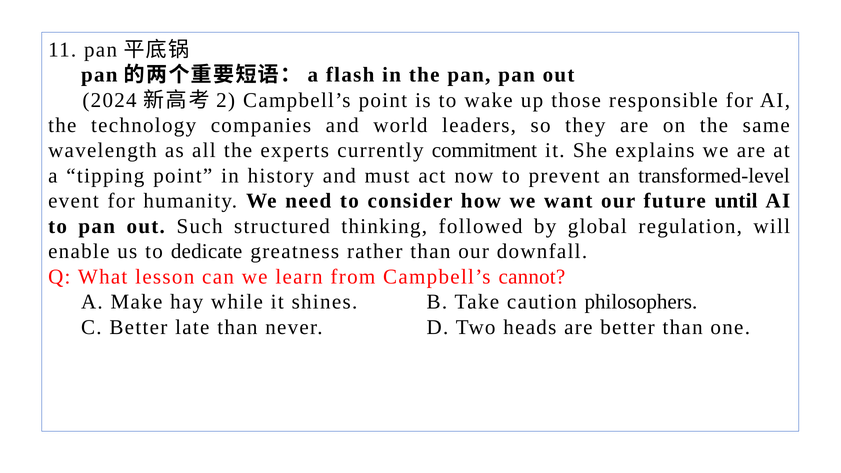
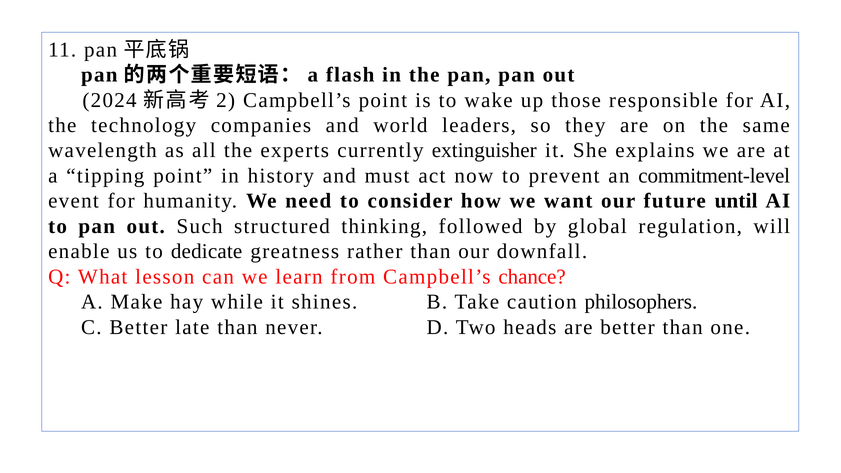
commitment: commitment -> extinguisher
transformed-level: transformed-level -> commitment-level
cannot: cannot -> chance
